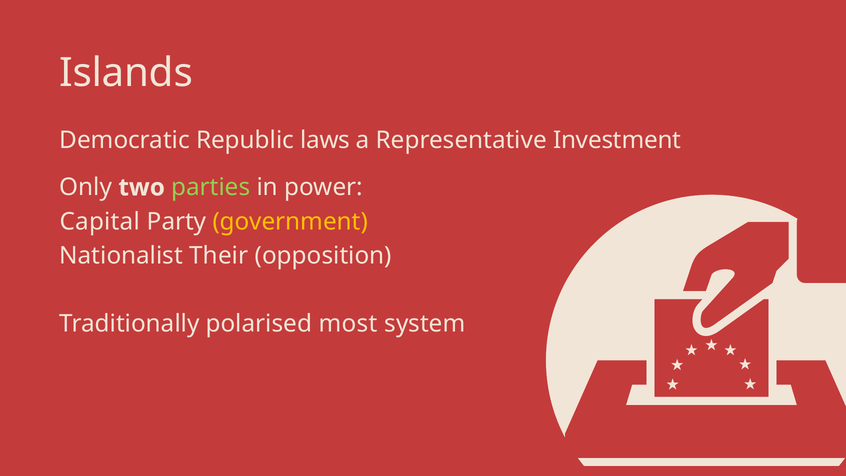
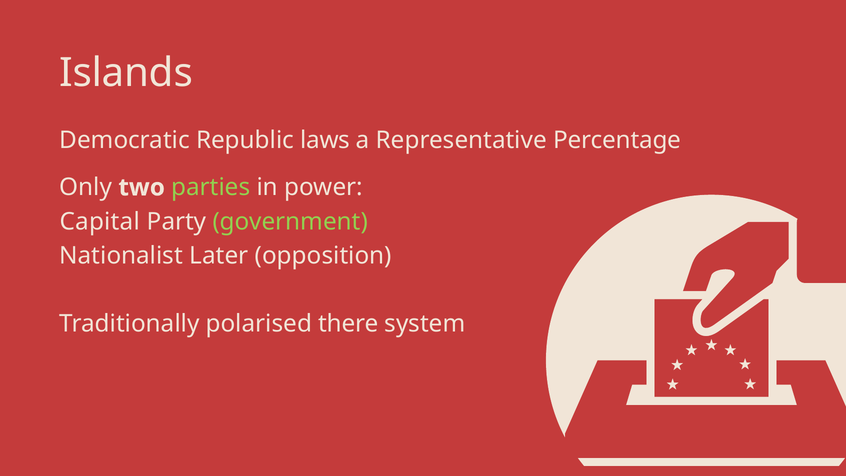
Investment: Investment -> Percentage
government colour: yellow -> light green
Their: Their -> Later
most: most -> there
